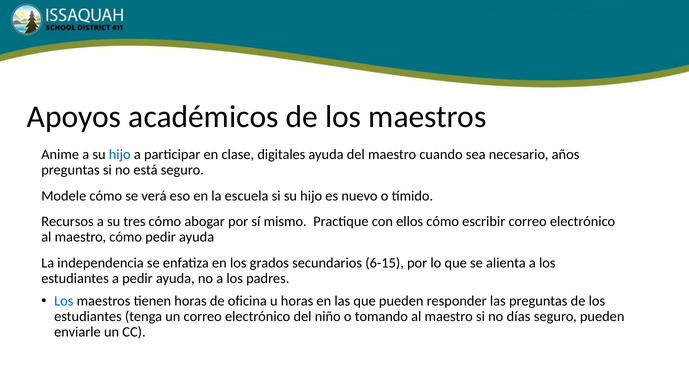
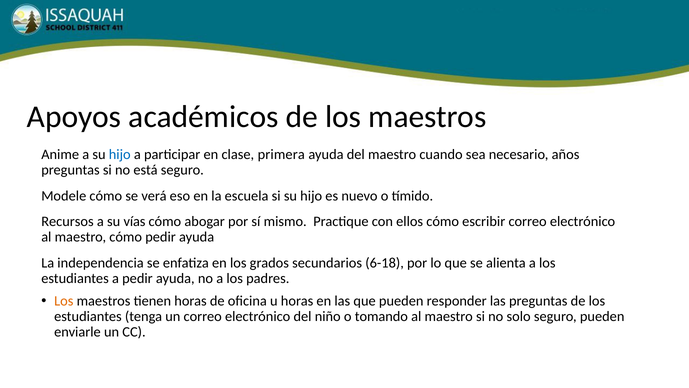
digitales: digitales -> primera
tres: tres -> vías
6-15: 6-15 -> 6-18
Los at (64, 301) colour: blue -> orange
días: días -> solo
